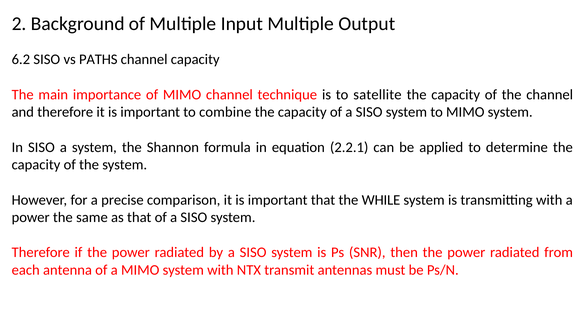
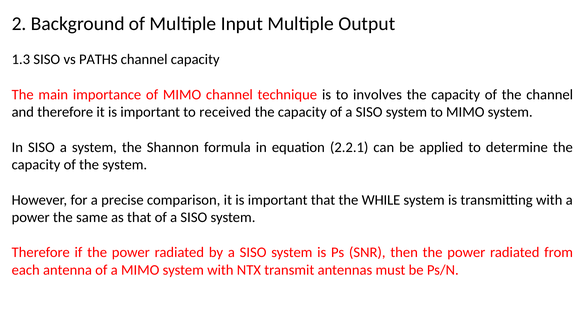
6.2: 6.2 -> 1.3
satellite: satellite -> involves
combine: combine -> received
